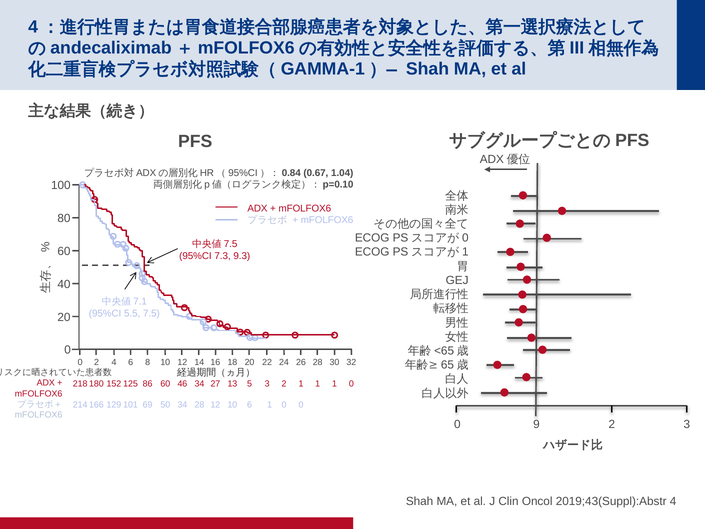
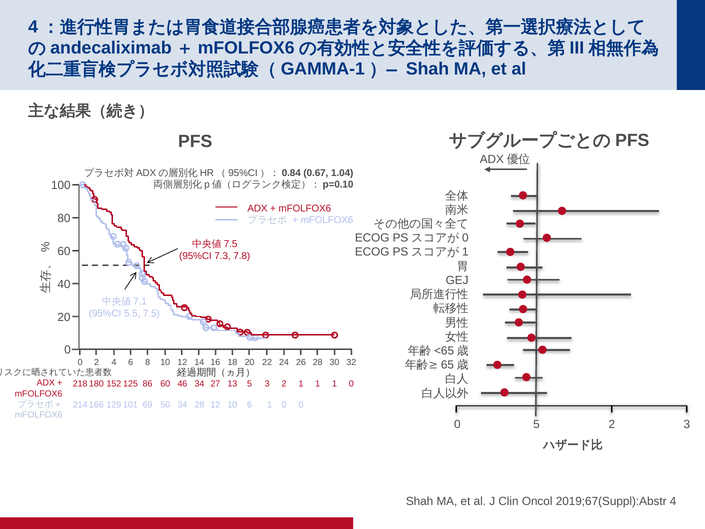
9.3: 9.3 -> 7.8
0 9: 9 -> 5
2019;43(Suppl):Abstr: 2019;43(Suppl):Abstr -> 2019;67(Suppl):Abstr
